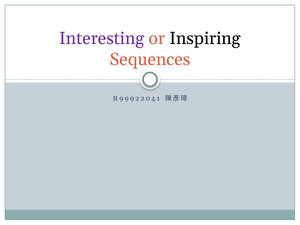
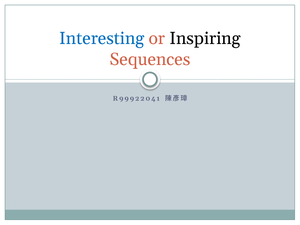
Interesting colour: purple -> blue
